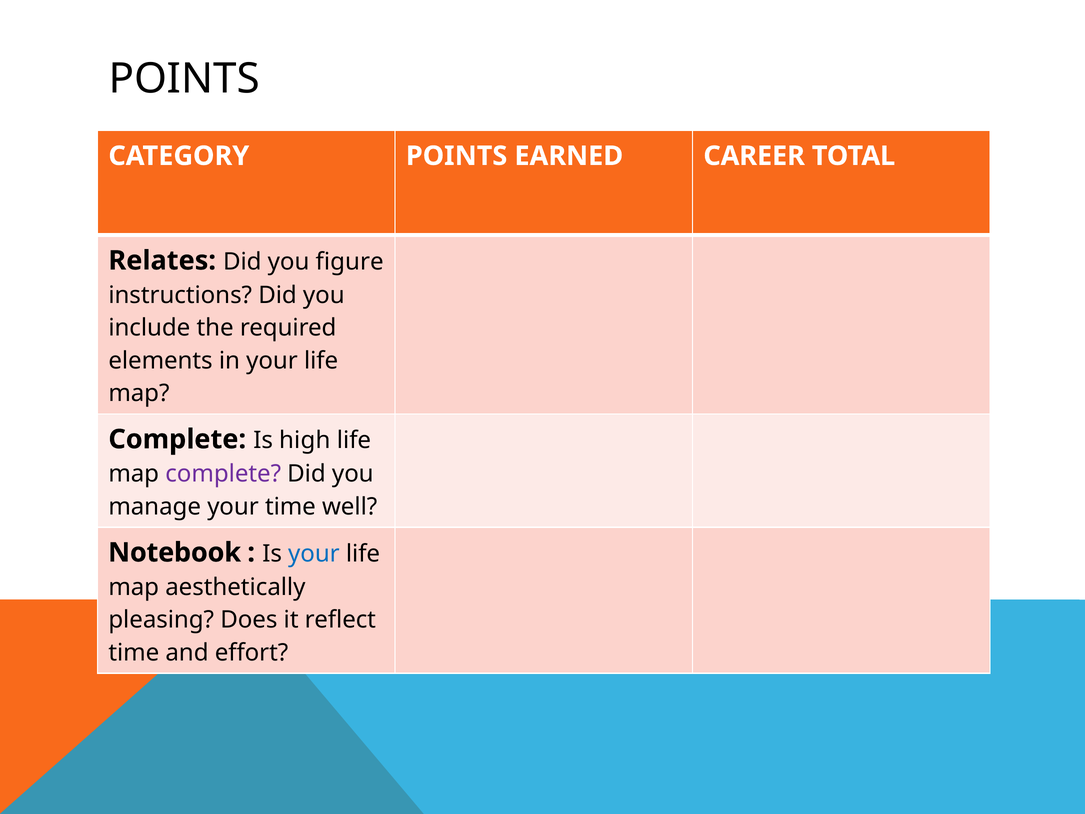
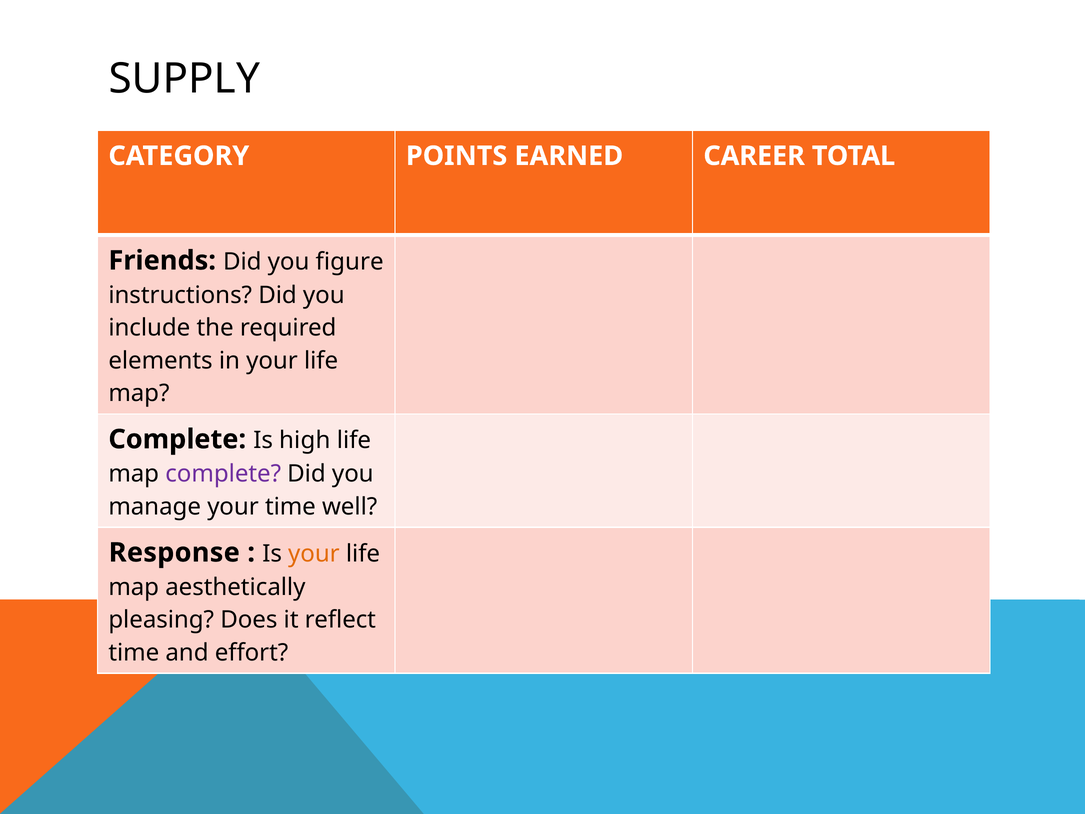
POINTS at (184, 79): POINTS -> SUPPLY
Relates: Relates -> Friends
Notebook: Notebook -> Response
your at (314, 553) colour: blue -> orange
